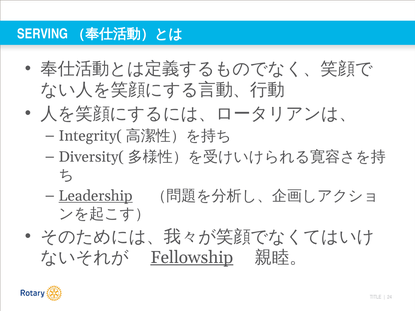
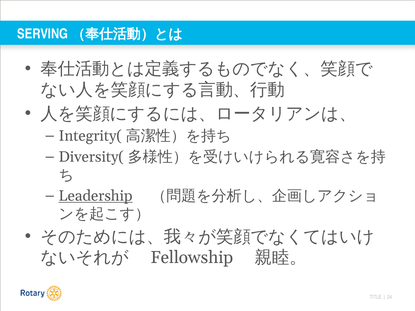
Fellowship underline: present -> none
